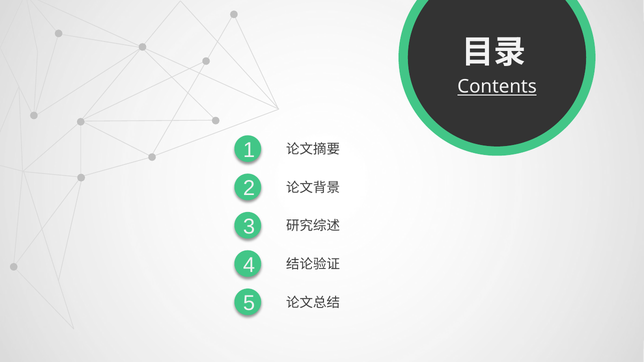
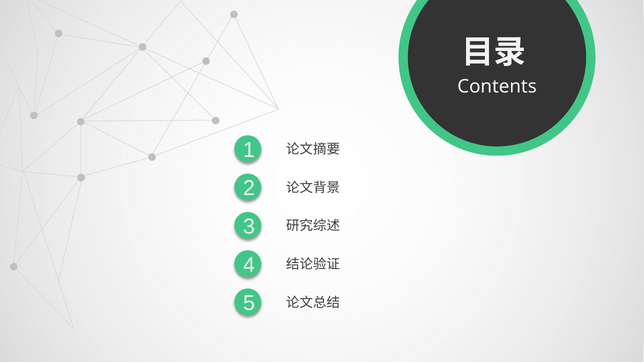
Contents underline: present -> none
